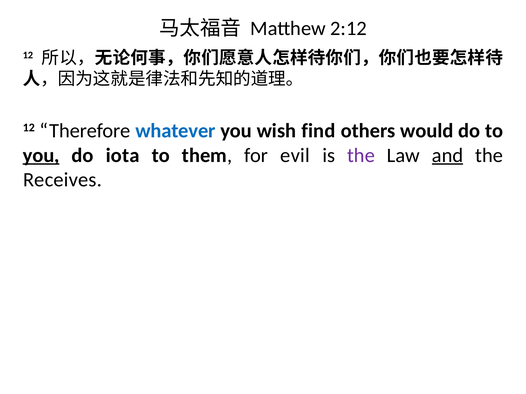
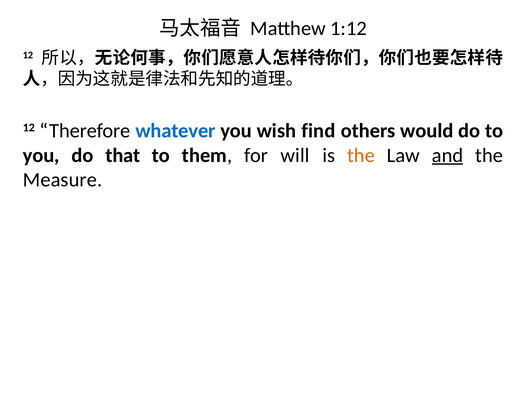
2:12: 2:12 -> 1:12
you at (41, 155) underline: present -> none
iota: iota -> that
evil: evil -> will
the at (361, 155) colour: purple -> orange
Receives: Receives -> Measure
